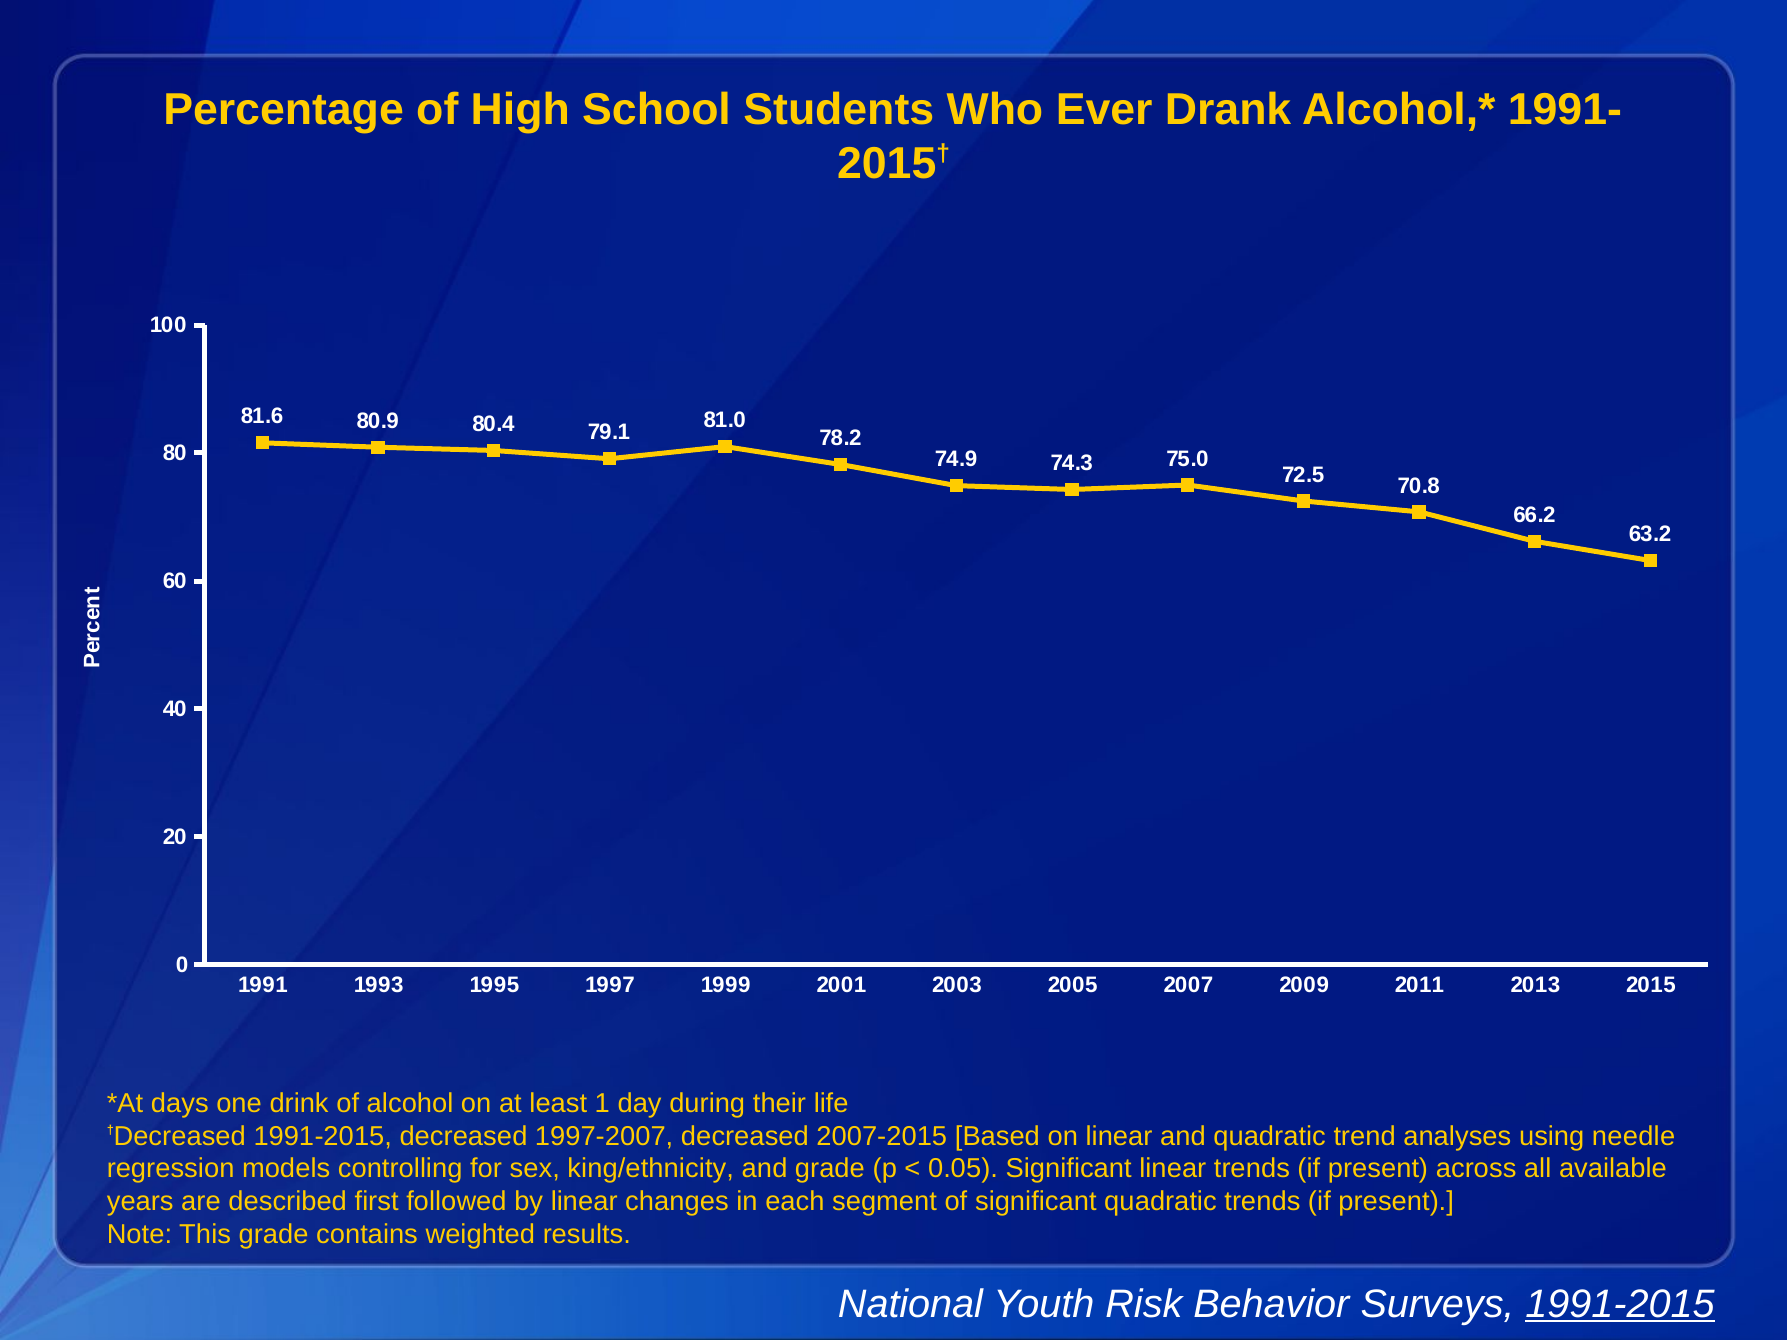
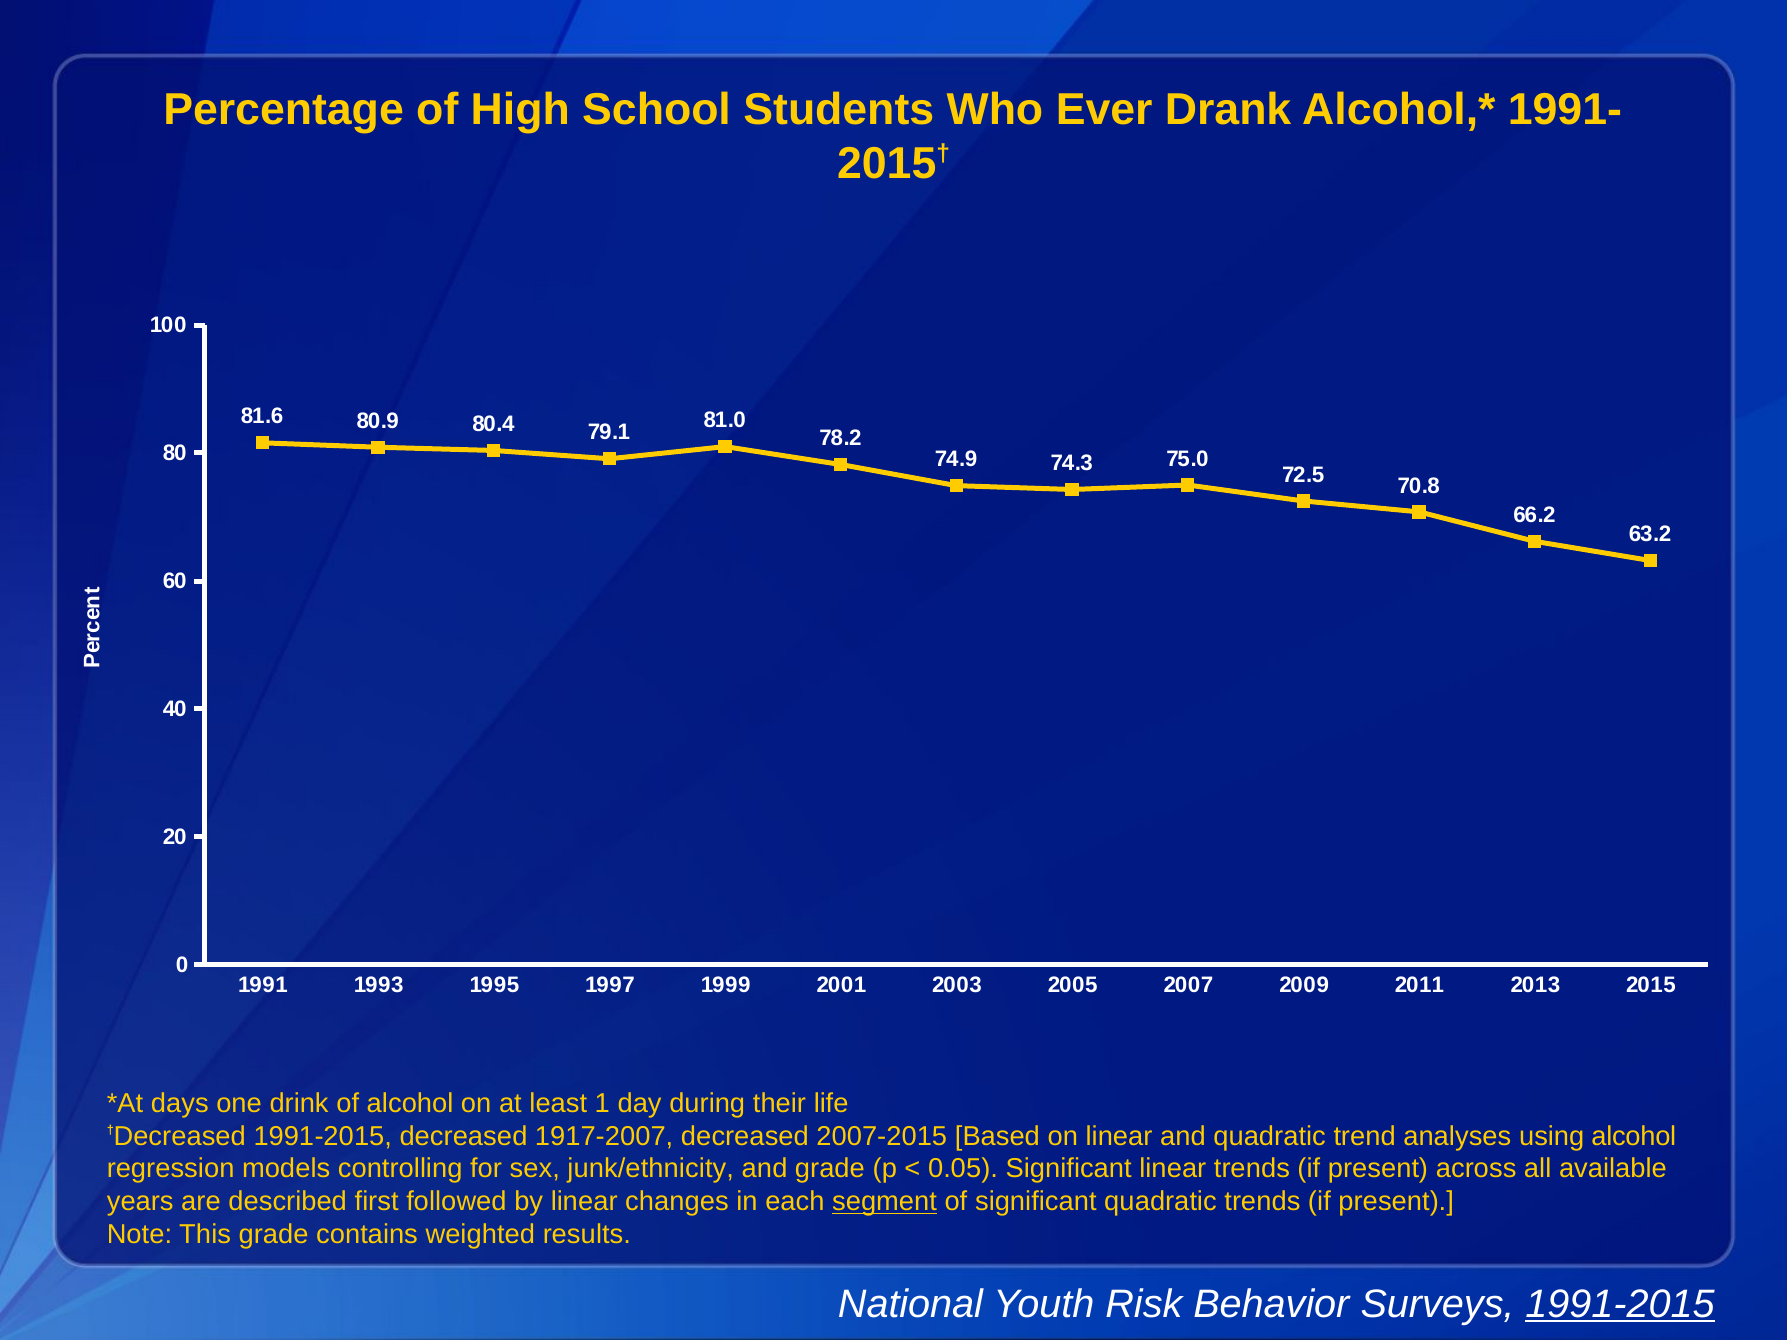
1997-2007: 1997-2007 -> 1917-2007
using needle: needle -> alcohol
king/ethnicity: king/ethnicity -> junk/ethnicity
segment underline: none -> present
